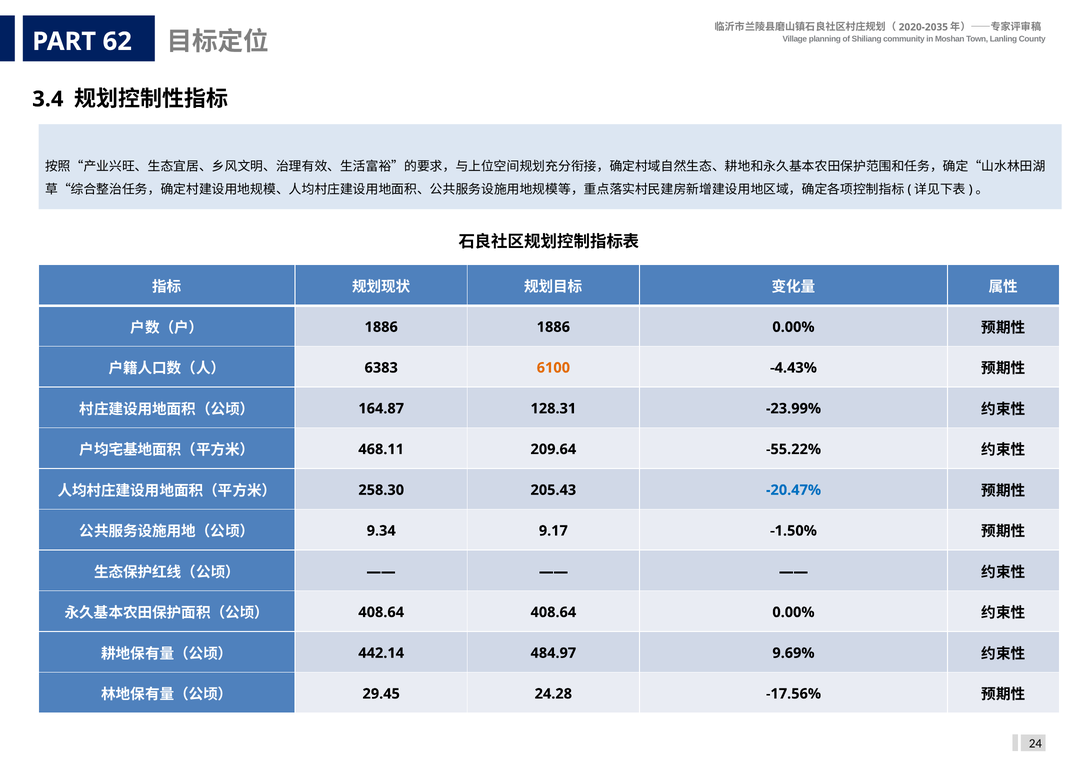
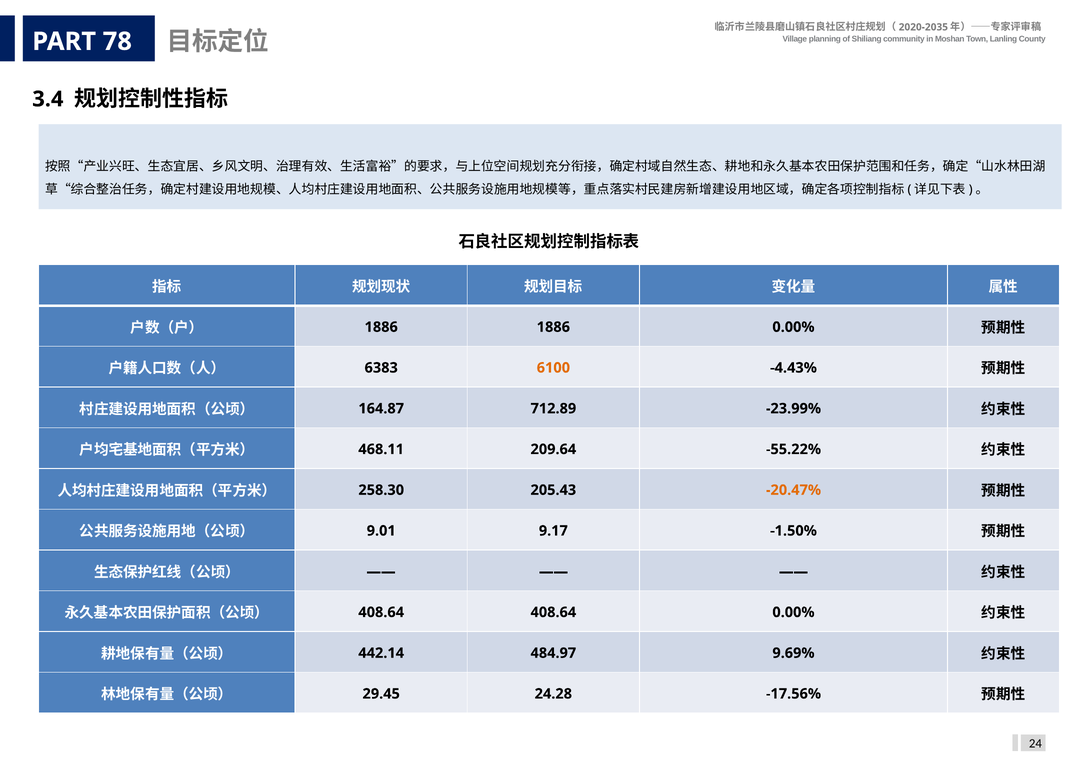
62: 62 -> 78
128.31: 128.31 -> 712.89
-20.47% colour: blue -> orange
9.34: 9.34 -> 9.01
